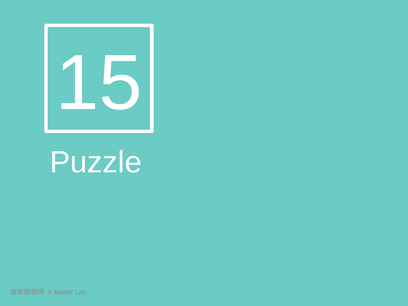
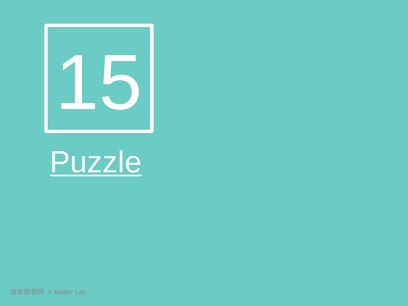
Puzzle underline: none -> present
